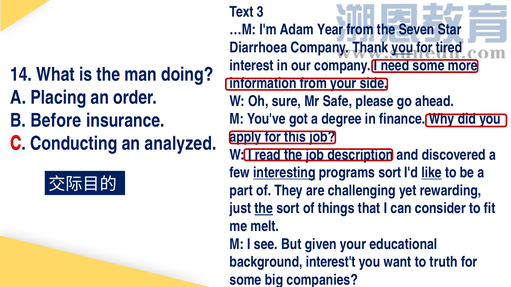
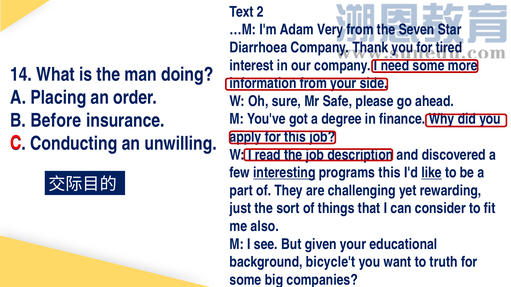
3: 3 -> 2
Year: Year -> Very
you at (402, 48) underline: present -> none
analyzed: analyzed -> unwilling
programs sort: sort -> this
the at (264, 209) underline: present -> none
melt: melt -> also
interest't: interest't -> bicycle't
